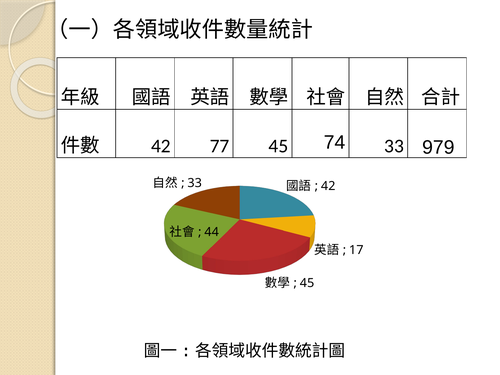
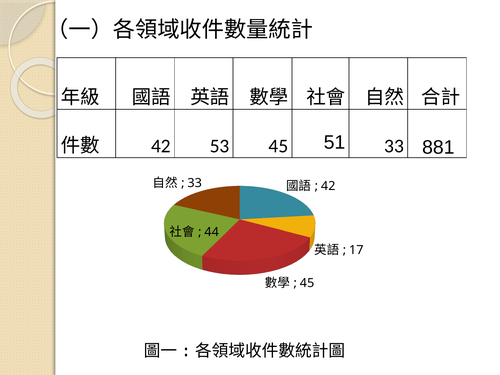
77: 77 -> 53
74: 74 -> 51
979: 979 -> 881
